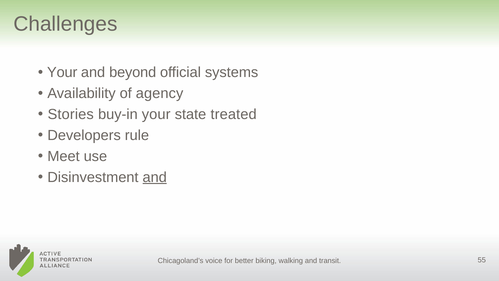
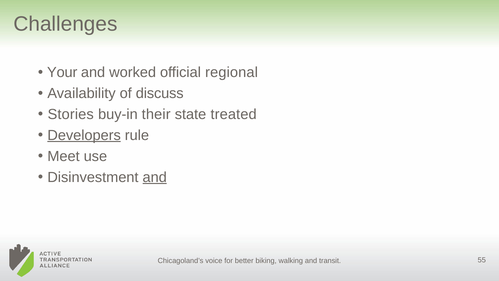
beyond: beyond -> worked
systems: systems -> regional
agency: agency -> discuss
buy-in your: your -> their
Developers underline: none -> present
